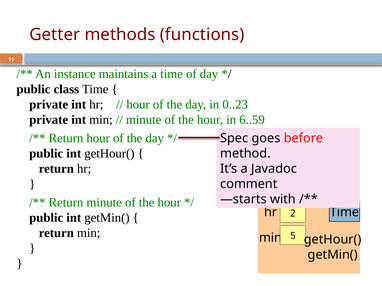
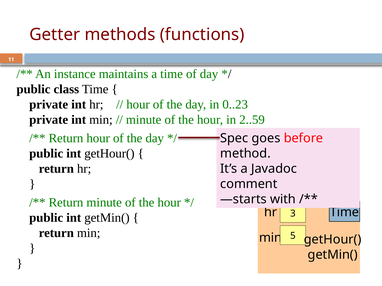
6..59: 6..59 -> 2..59
2: 2 -> 3
